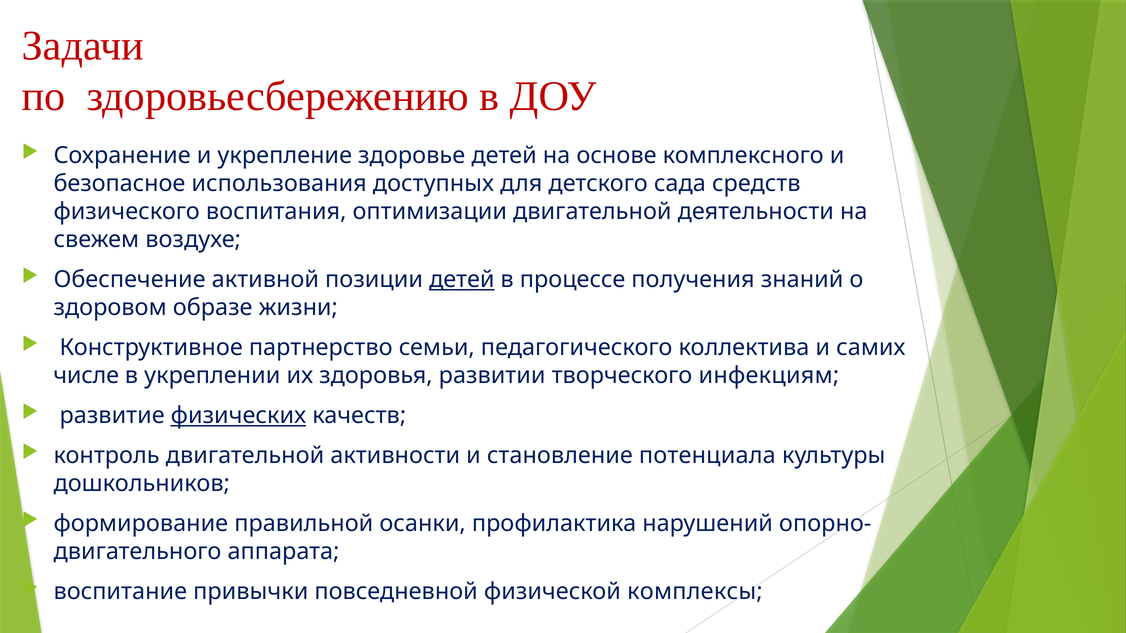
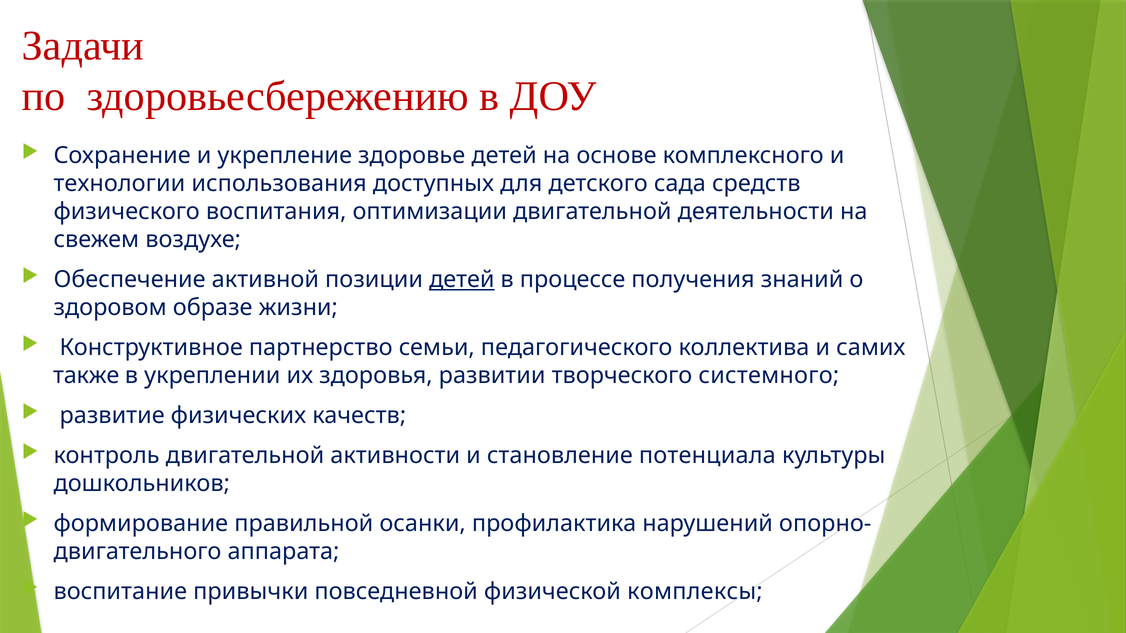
безопасное: безопасное -> технологии
числе: числе -> также
инфекциям: инфекциям -> системного
физических underline: present -> none
